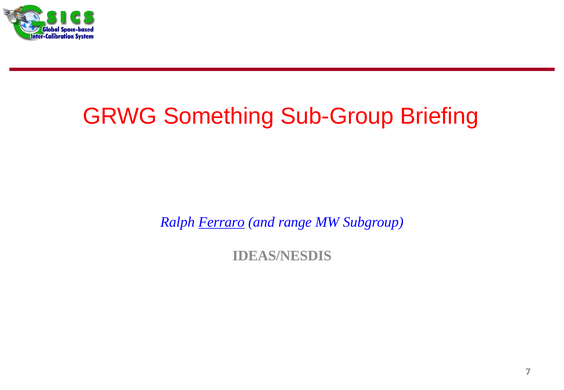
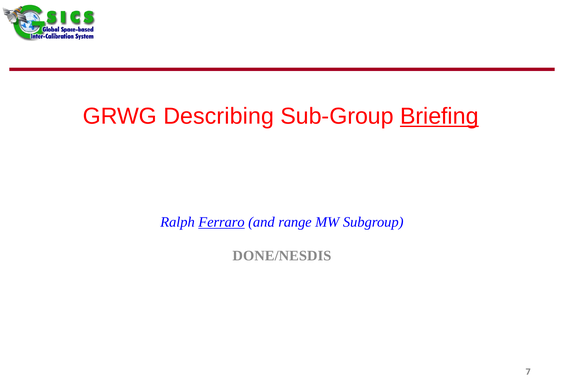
Something: Something -> Describing
Briefing underline: none -> present
IDEAS/NESDIS: IDEAS/NESDIS -> DONE/NESDIS
